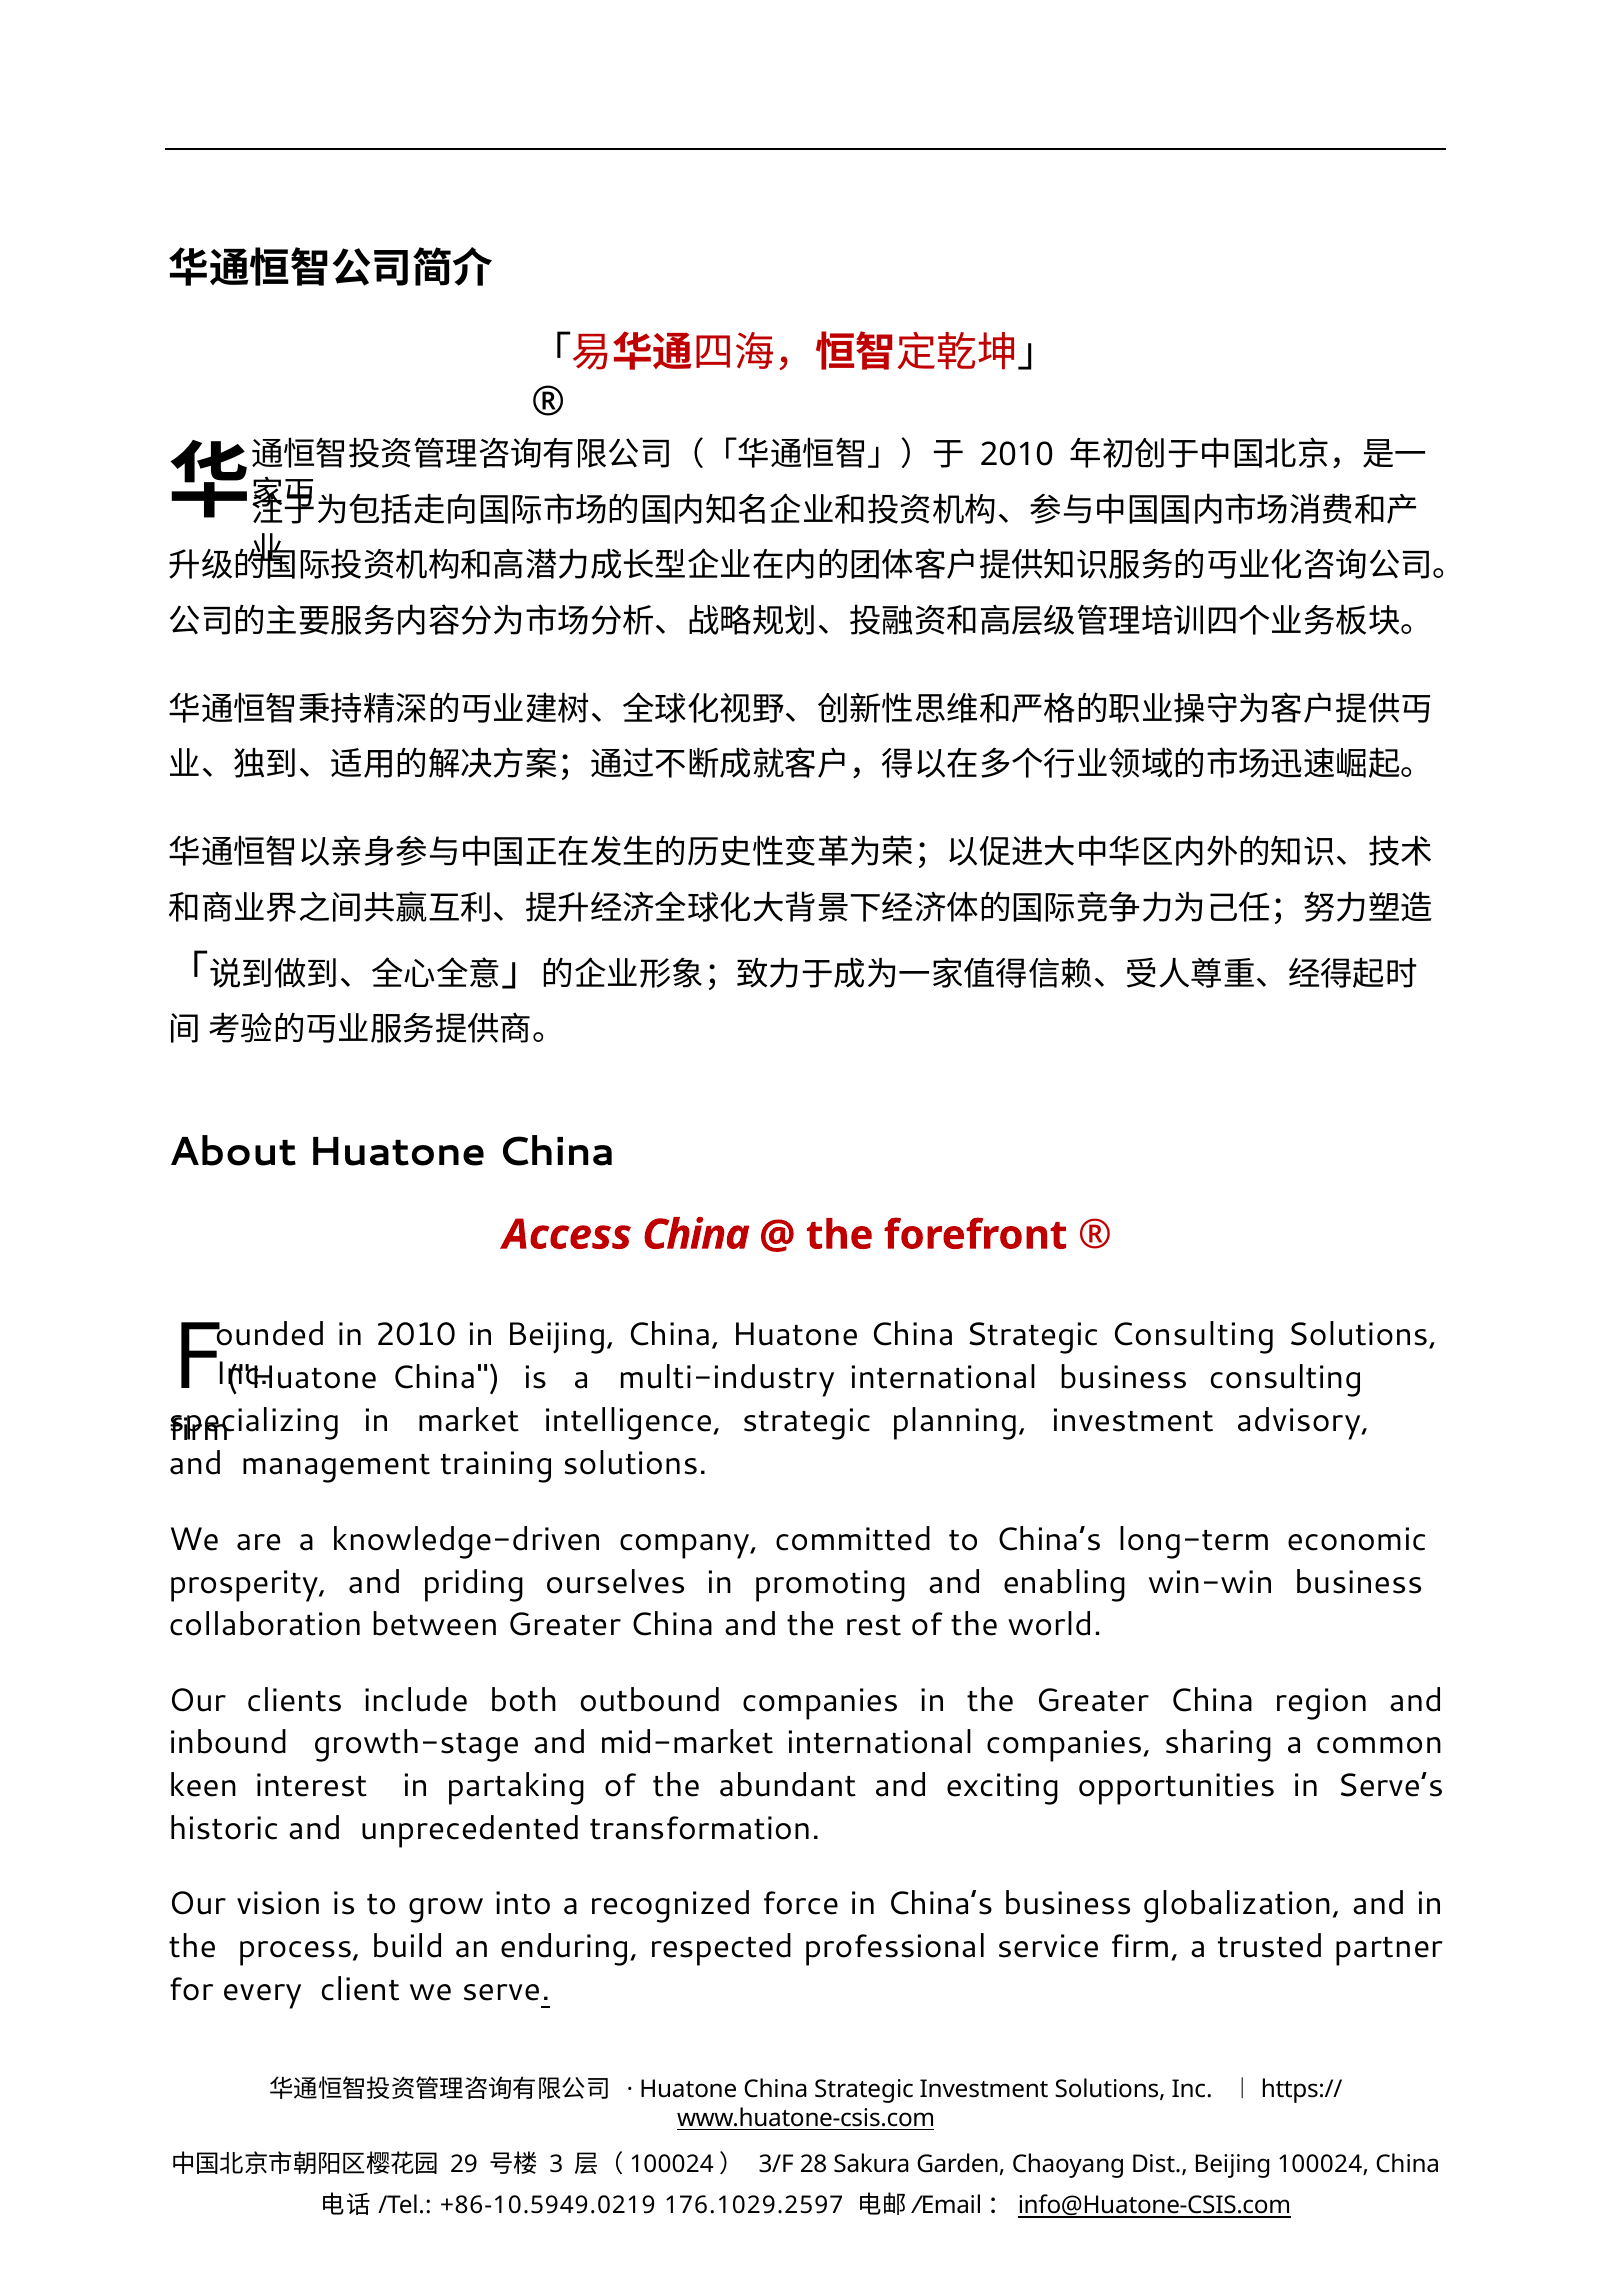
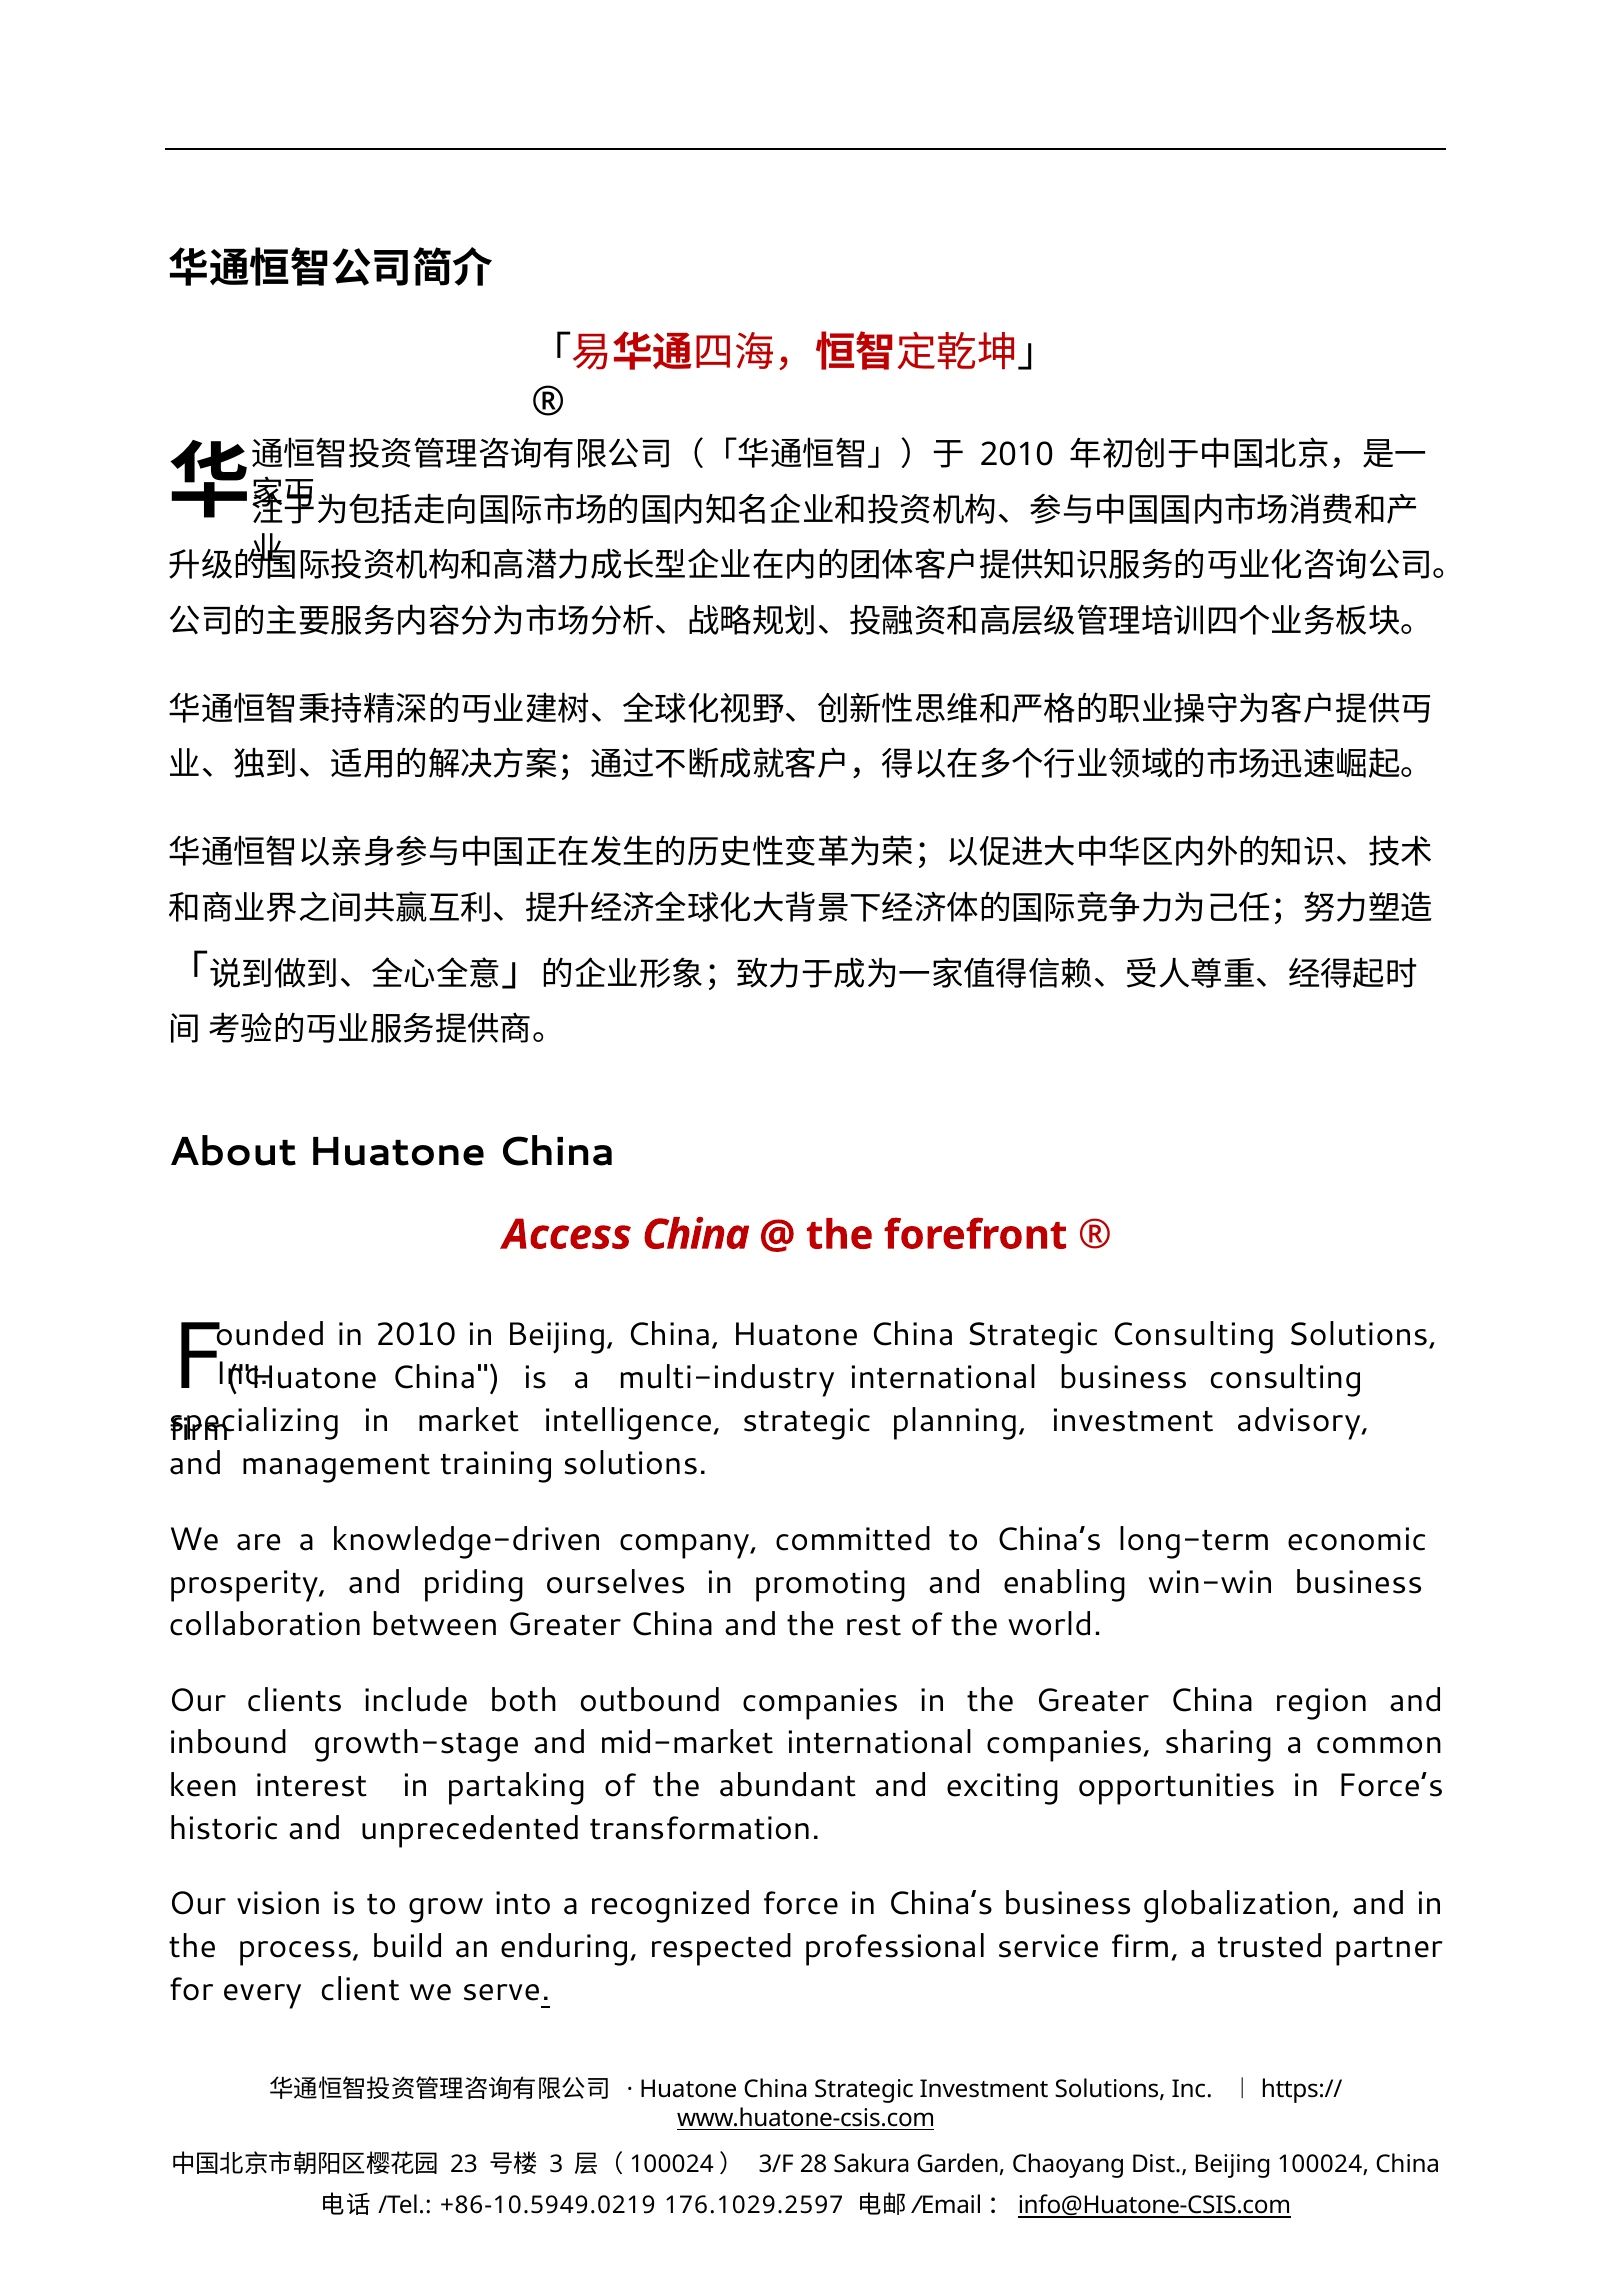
Serve’s: Serve’s -> Force’s
29: 29 -> 23
